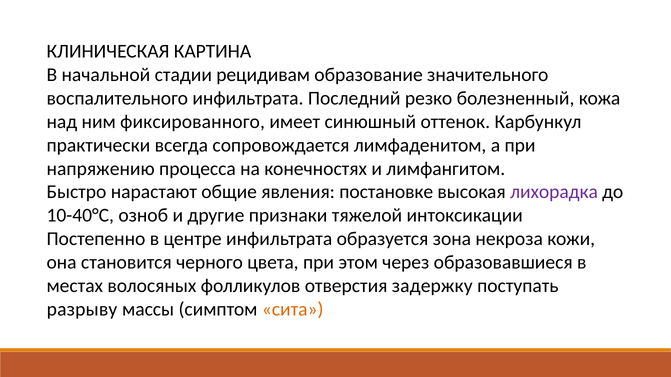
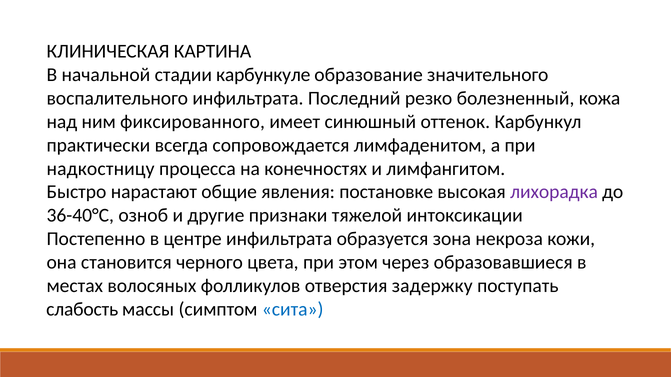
рецидивам: рецидивам -> карбункуле
напряжению: напряжению -> надкостницу
10-40°С: 10-40°С -> 36-40°С
разрыву: разрыву -> слабость
сита colour: orange -> blue
